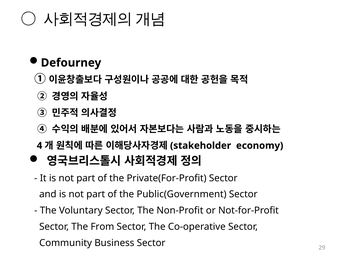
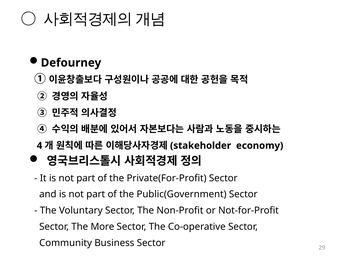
From: From -> More
